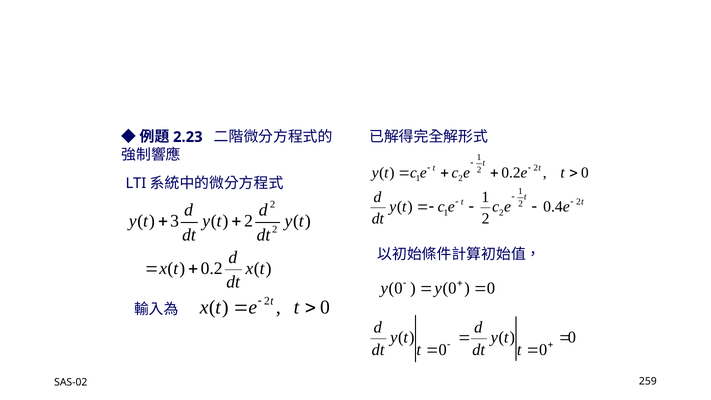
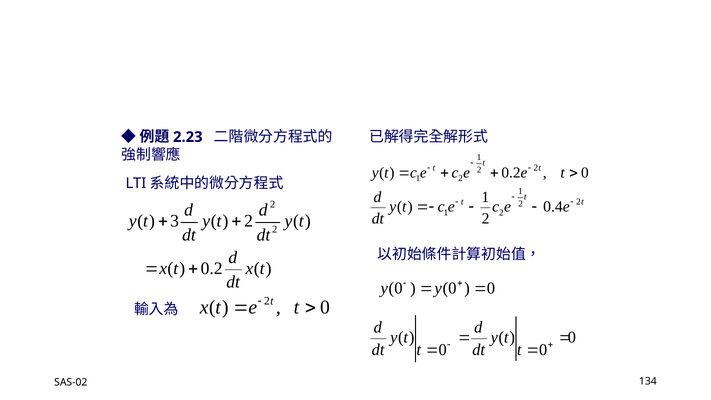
259: 259 -> 134
